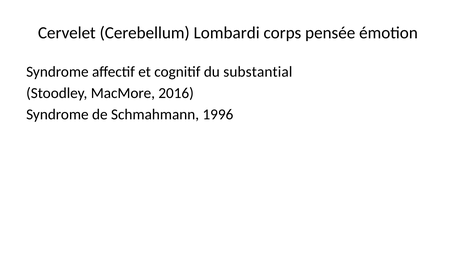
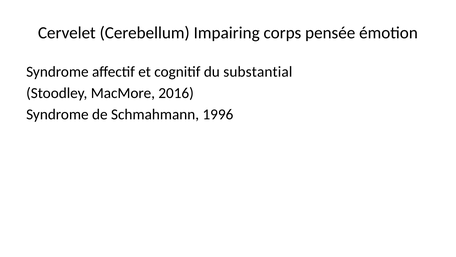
Lombardi: Lombardi -> Impairing
